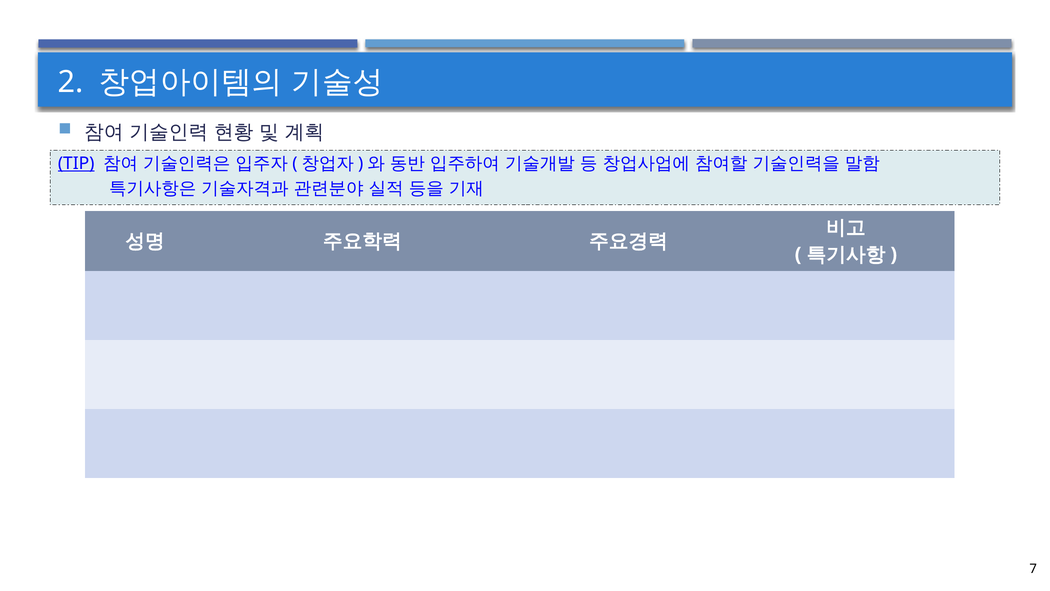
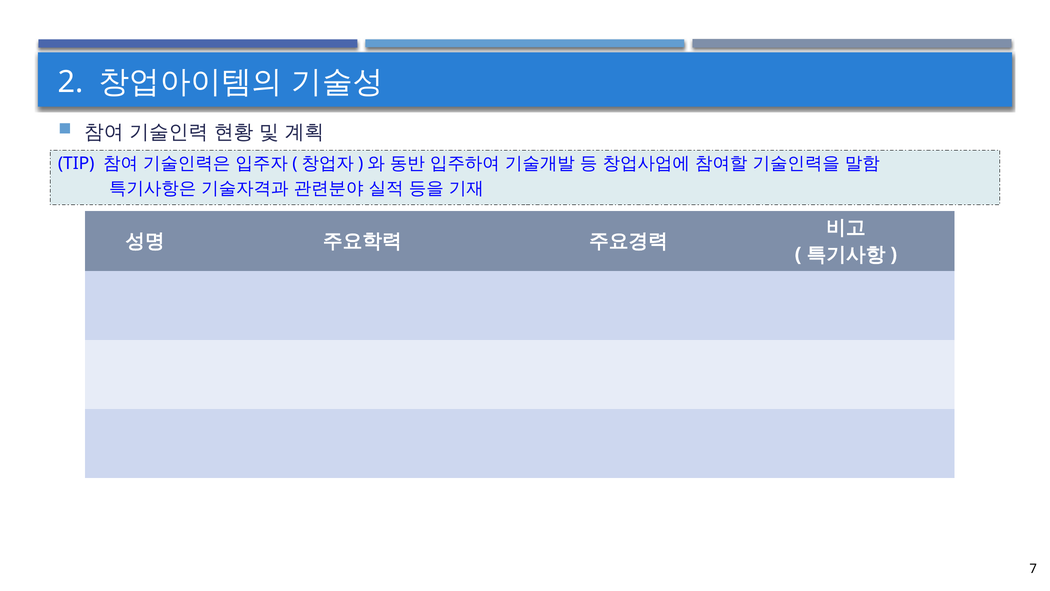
TIP underline: present -> none
